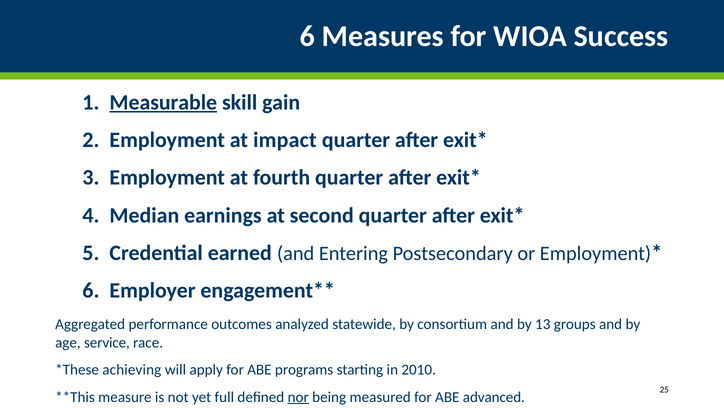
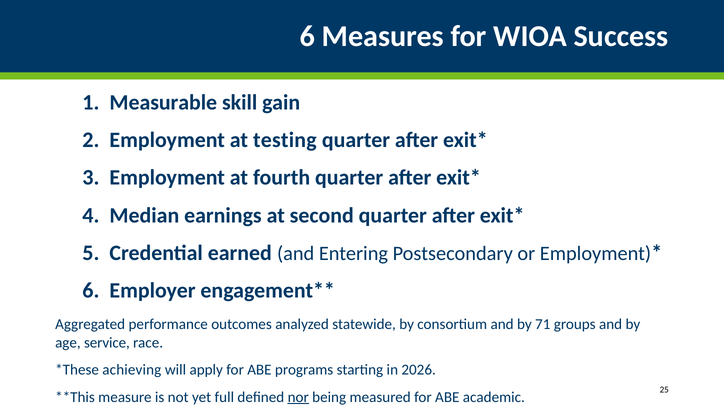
Measurable underline: present -> none
impact: impact -> testing
13: 13 -> 71
2010: 2010 -> 2026
advanced: advanced -> academic
